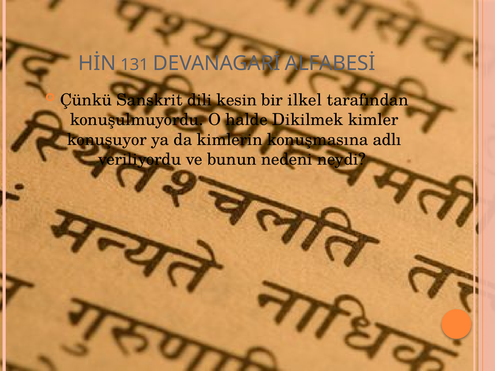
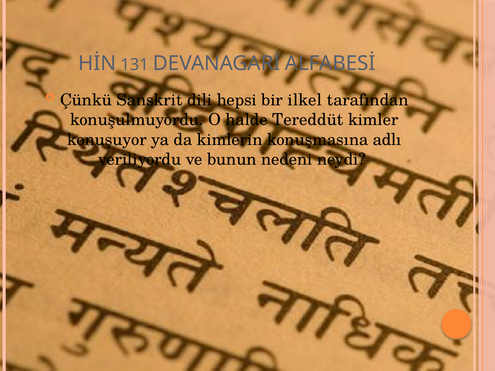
kesin: kesin -> hepsi
Dikilmek: Dikilmek -> Tereddüt
